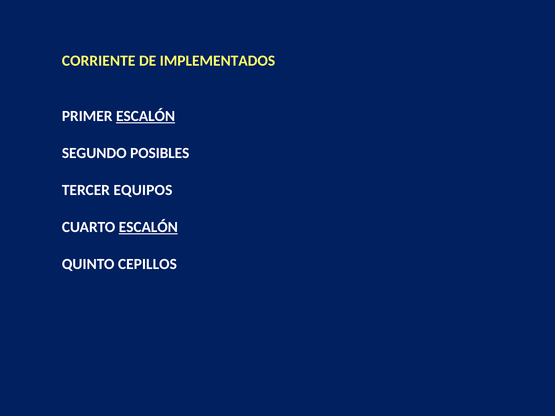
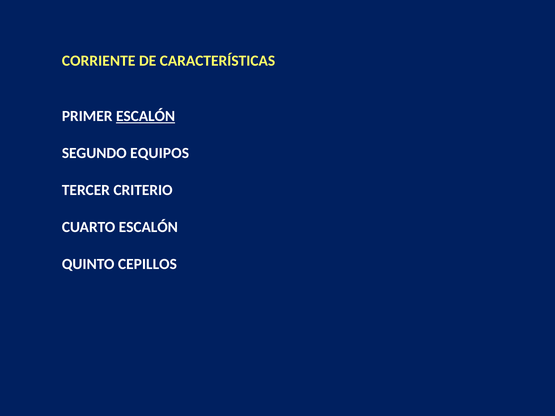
IMPLEMENTADOS: IMPLEMENTADOS -> CARACTERÍSTICAS
POSIBLES: POSIBLES -> EQUIPOS
EQUIPOS: EQUIPOS -> CRITERIO
ESCALÓN at (148, 227) underline: present -> none
